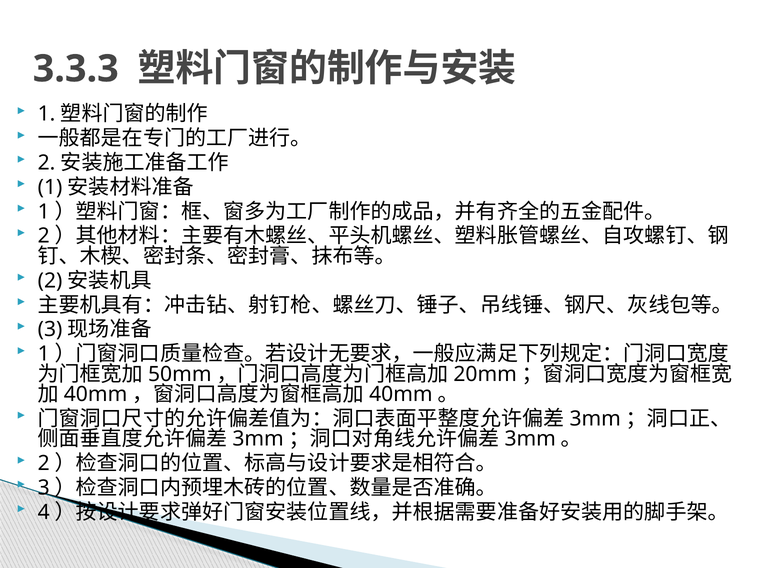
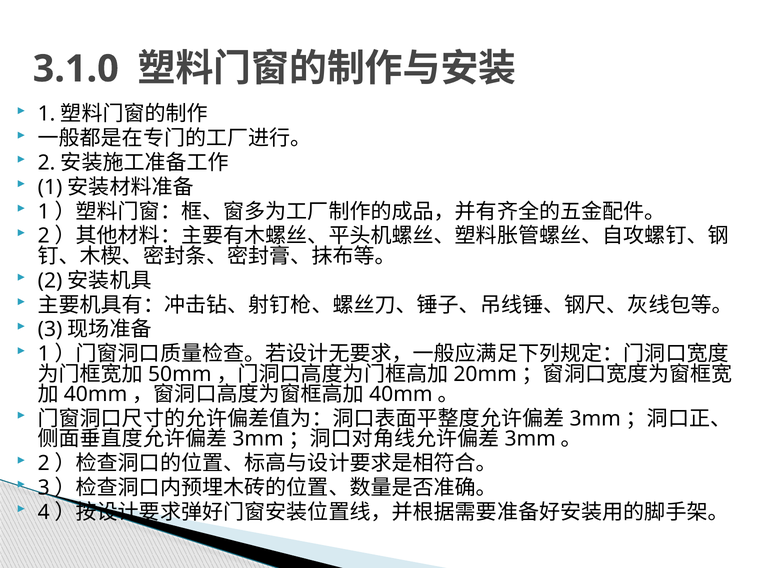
3.3.3: 3.3.3 -> 3.1.0
